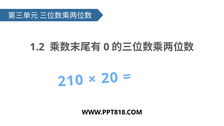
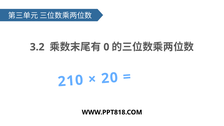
1.2: 1.2 -> 3.2
